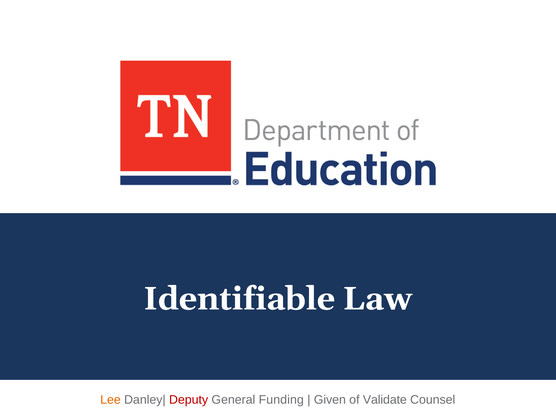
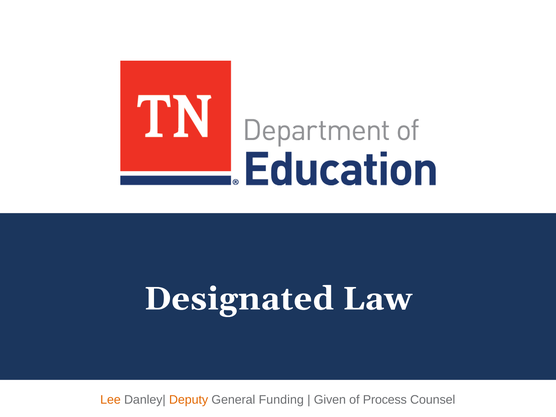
Identifiable: Identifiable -> Designated
Deputy colour: red -> orange
Validate: Validate -> Process
